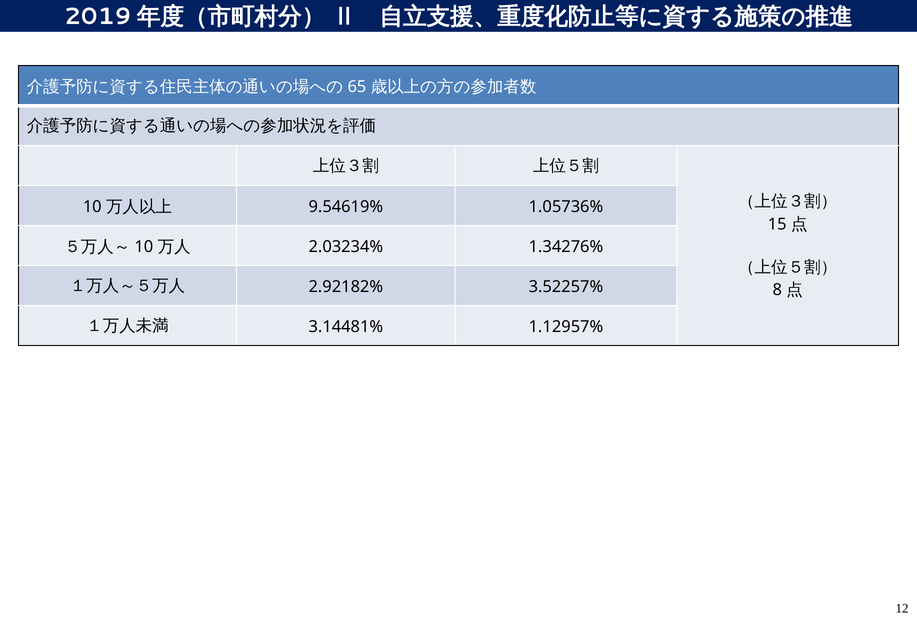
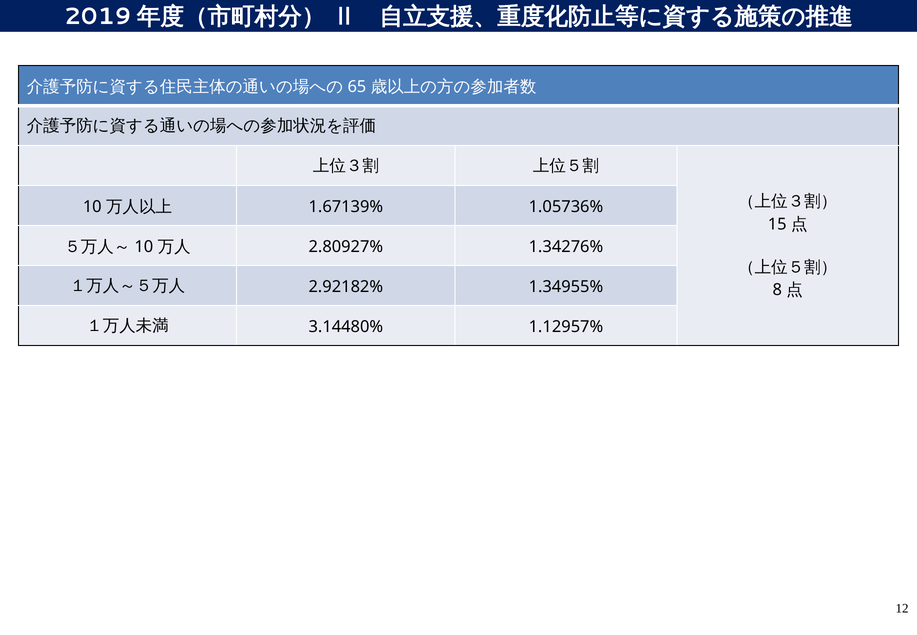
9.54619%: 9.54619% -> 1.67139%
2.03234%: 2.03234% -> 2.80927%
3.52257%: 3.52257% -> 1.34955%
3.14481%: 3.14481% -> 3.14480%
